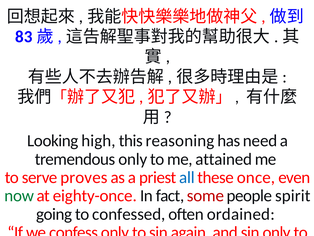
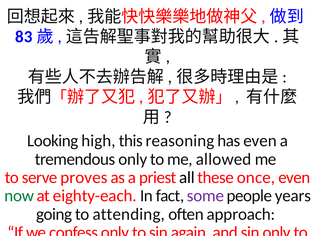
has need: need -> even
attained: attained -> allowed
all colour: blue -> black
eighty-once: eighty-once -> eighty-each
some colour: red -> purple
spirit: spirit -> years
confessed: confessed -> attending
ordained: ordained -> approach
